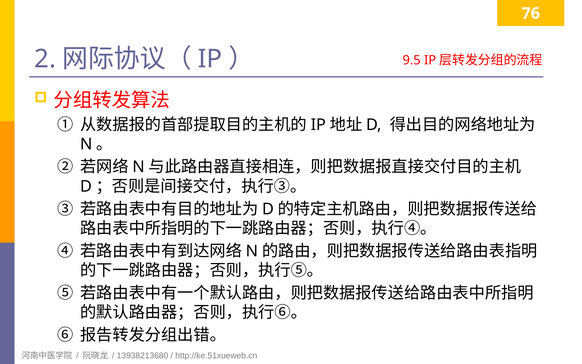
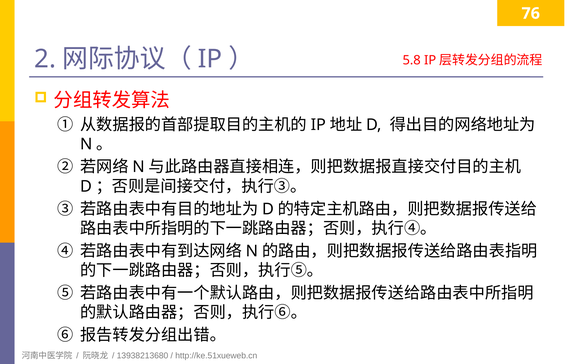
9.5: 9.5 -> 5.8
